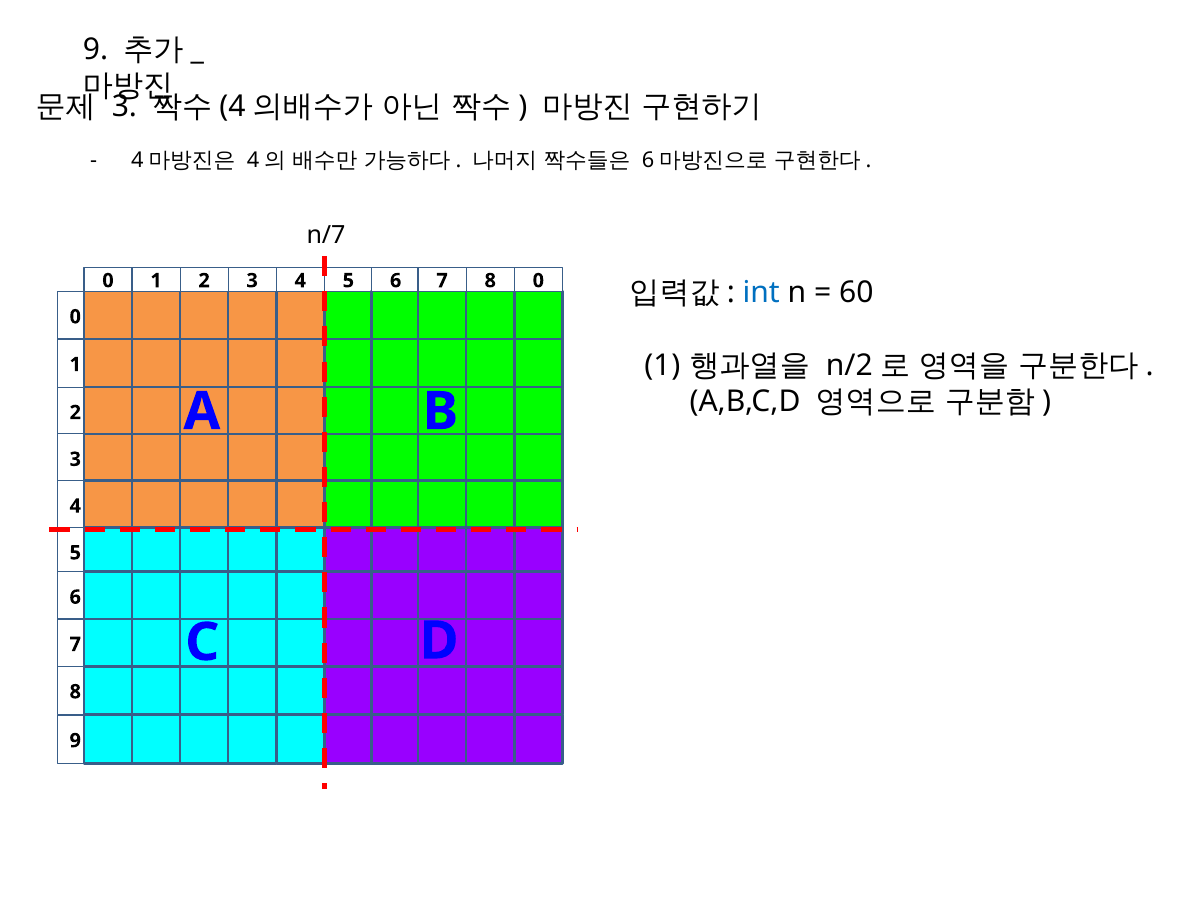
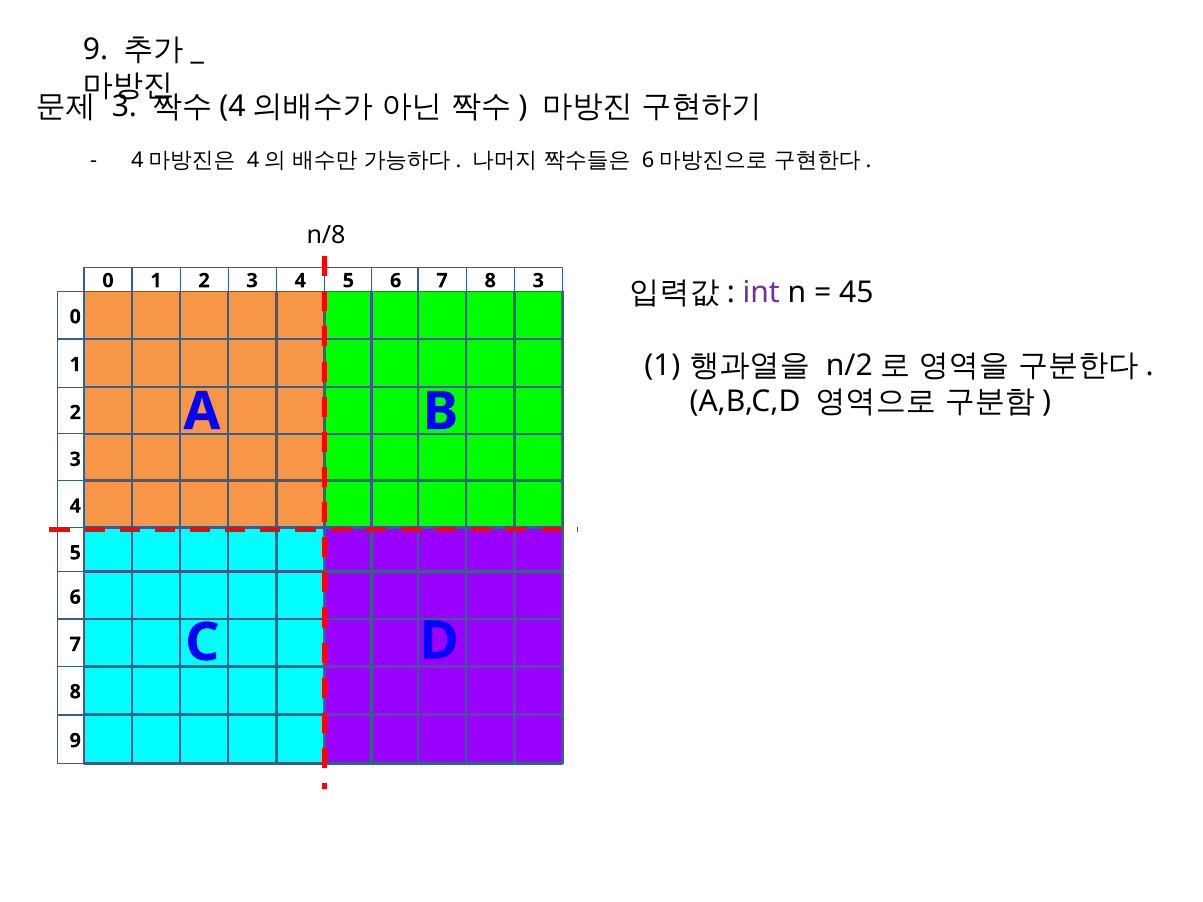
n/7: n/7 -> n/8
8 0: 0 -> 3
int colour: blue -> purple
60: 60 -> 45
